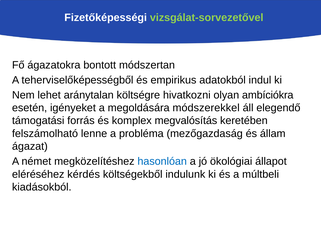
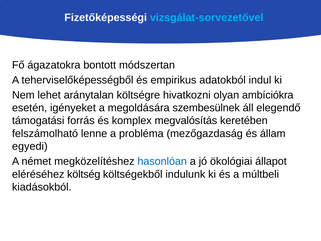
vizsgálat-sorvezetővel colour: light green -> light blue
módszerekkel: módszerekkel -> szembesülnek
ágazat: ágazat -> egyedi
kérdés: kérdés -> költség
